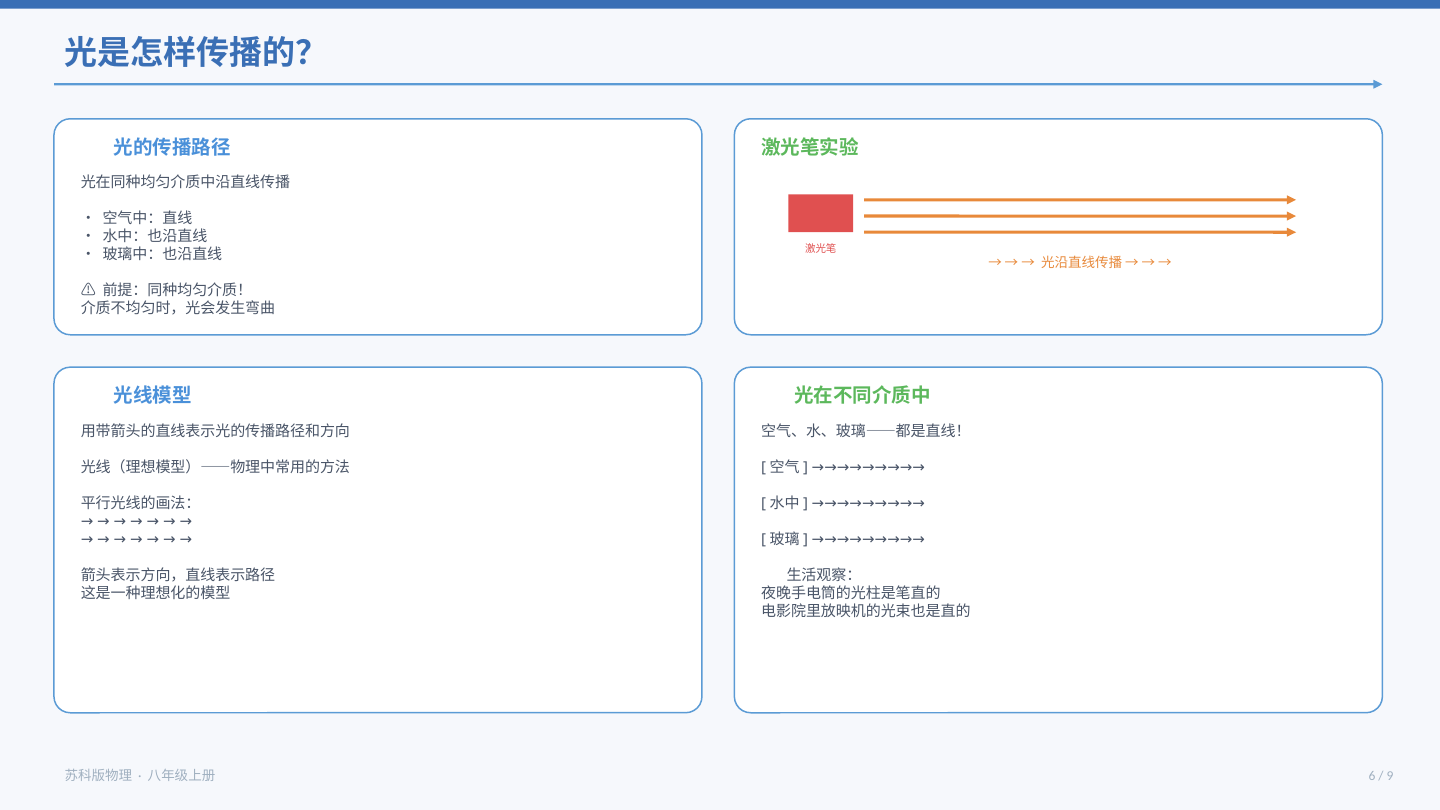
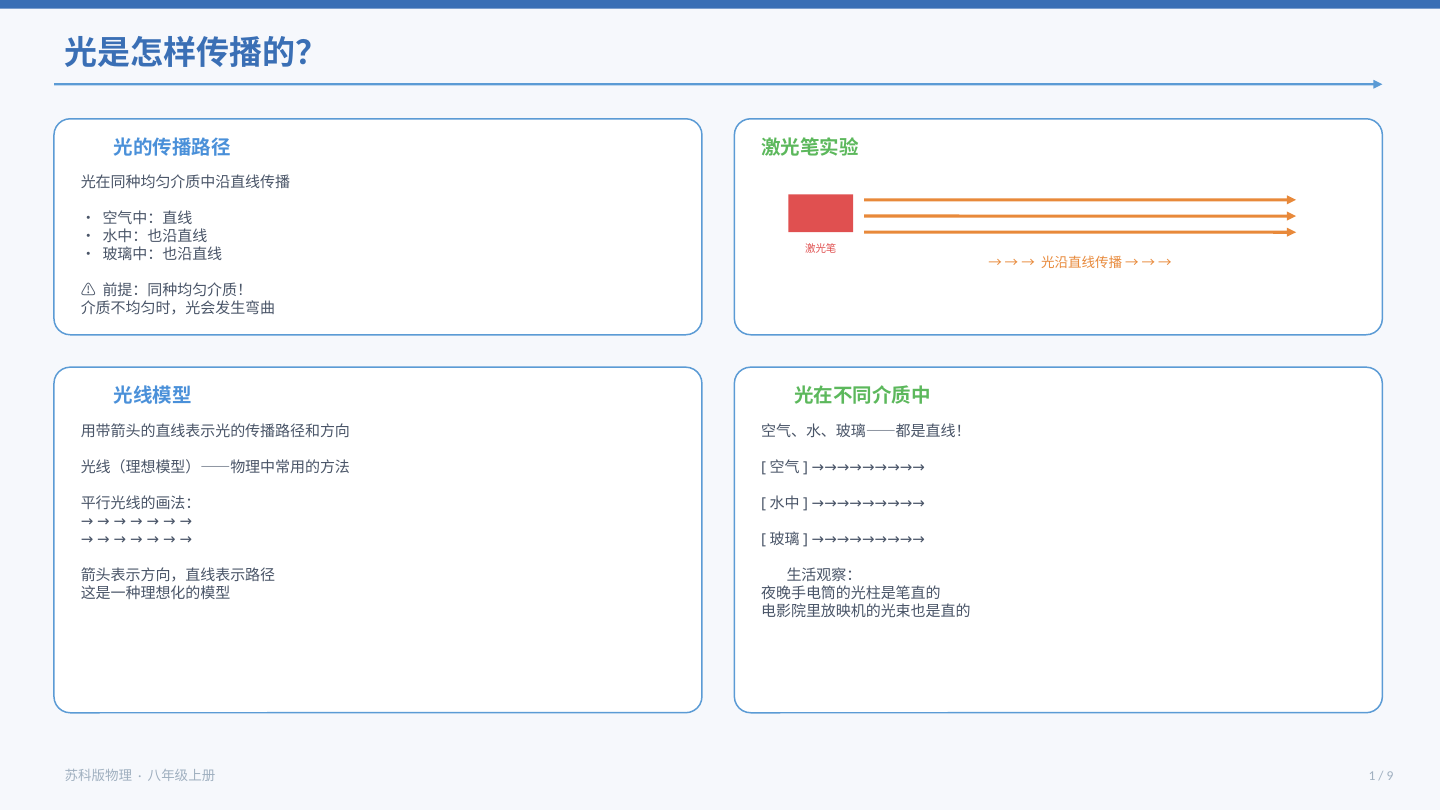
6: 6 -> 1
